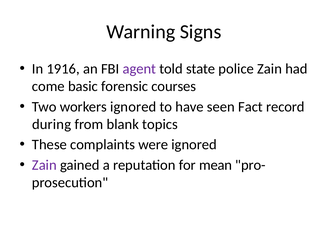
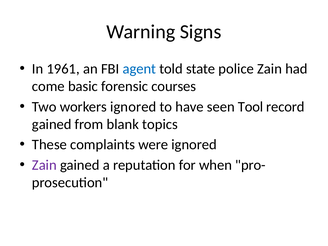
1916: 1916 -> 1961
agent colour: purple -> blue
Fact: Fact -> Tool
during at (52, 124): during -> gained
mean: mean -> when
